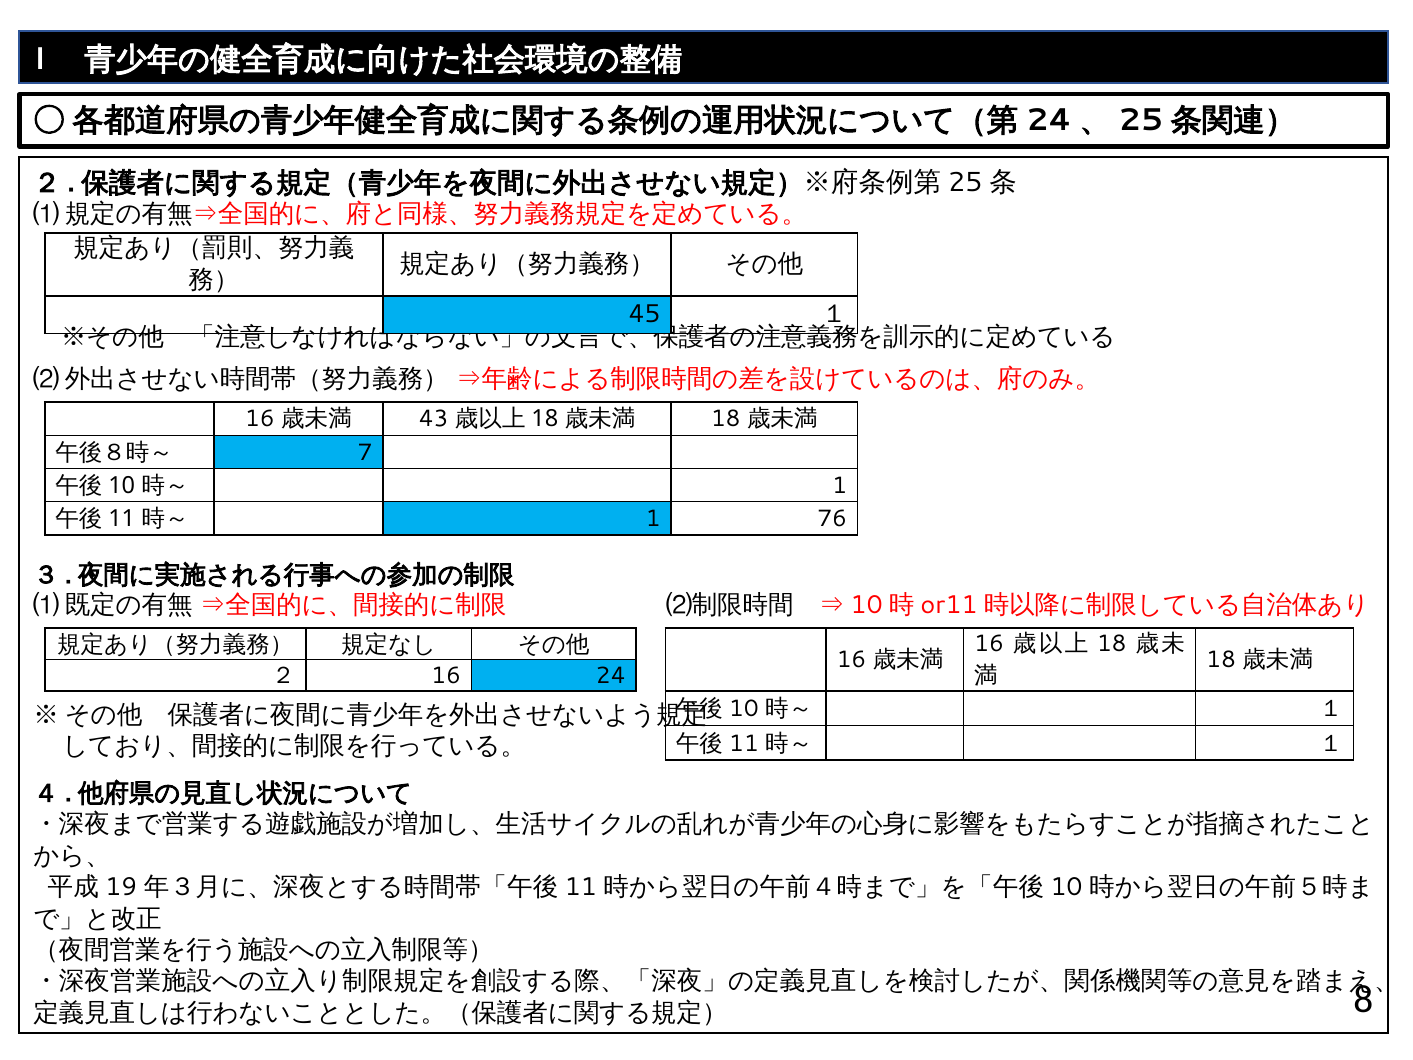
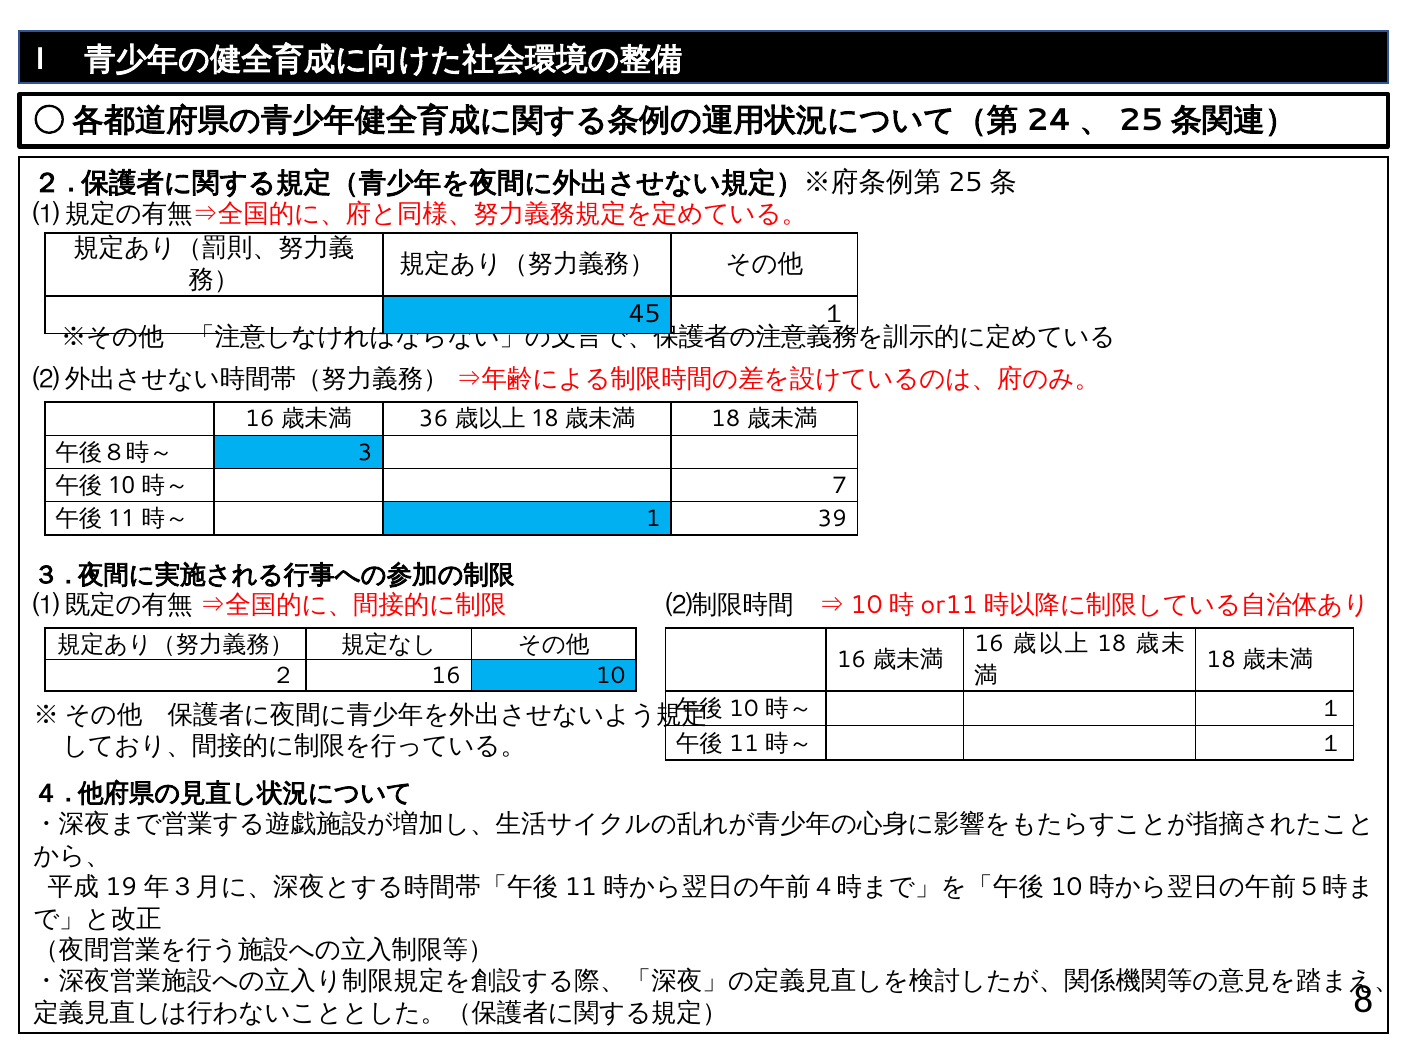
43: 43 -> 36
7: 7 -> 3
1 at (840, 485): 1 -> 7
76: 76 -> 39
16 24: 24 -> 10
